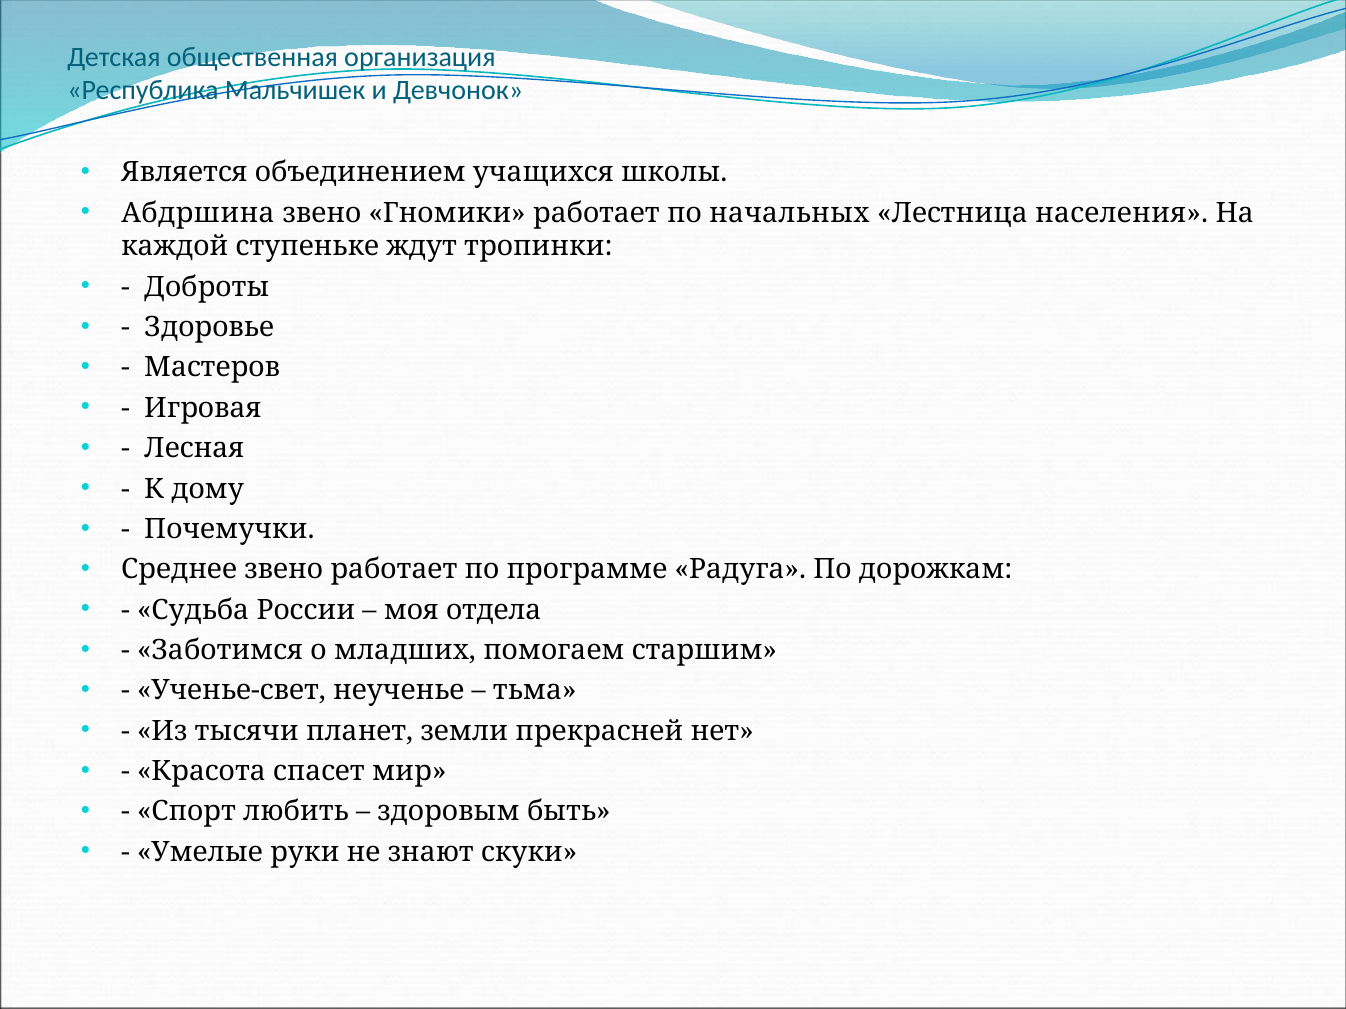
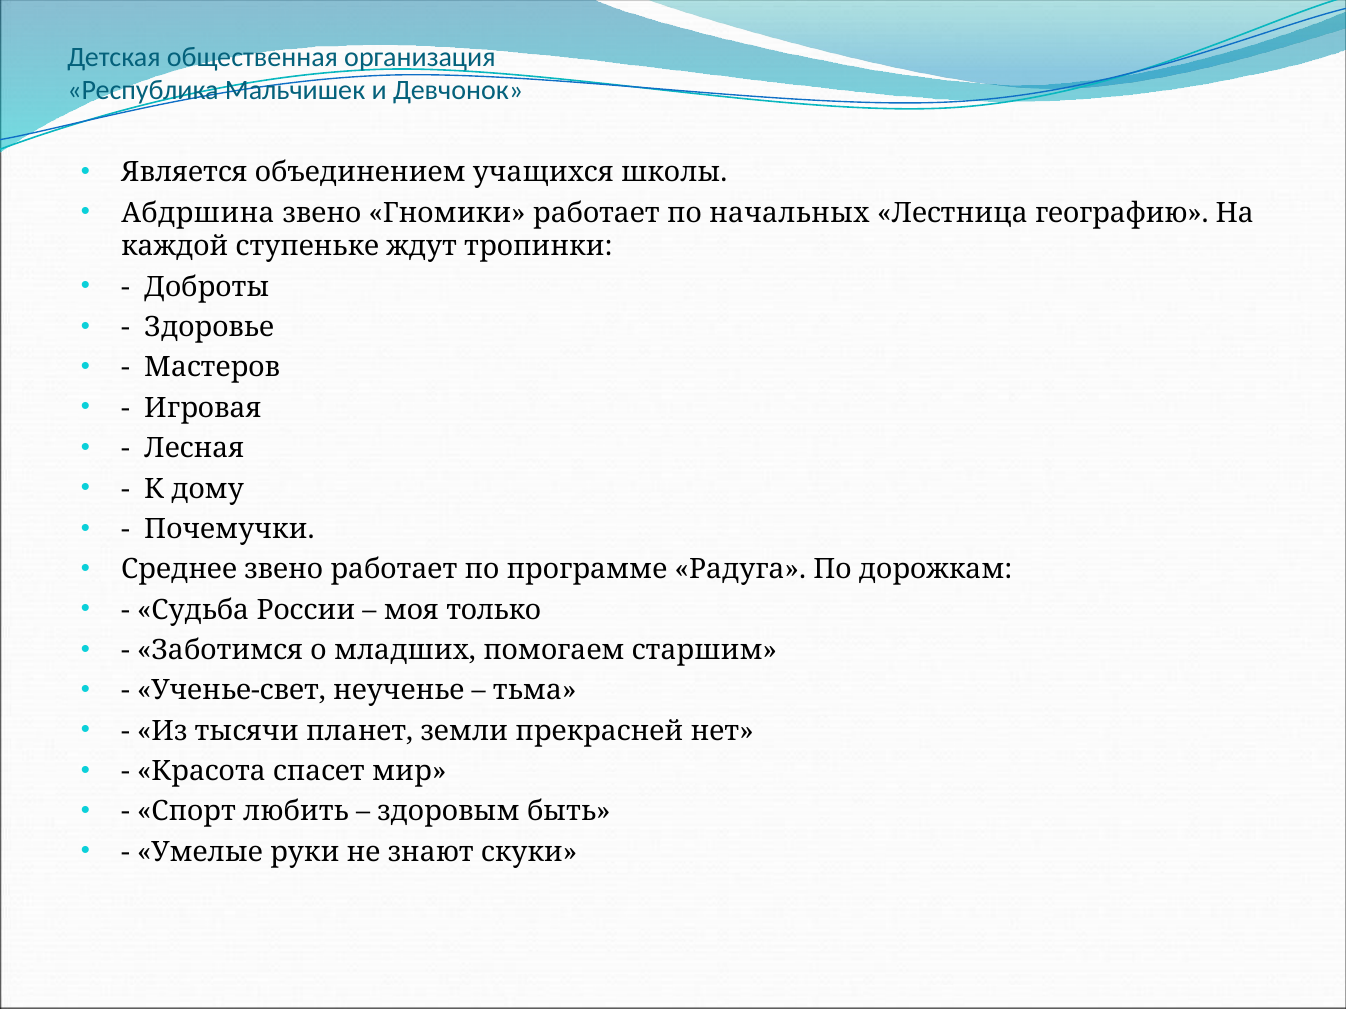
населения: населения -> географию
отдела: отдела -> только
